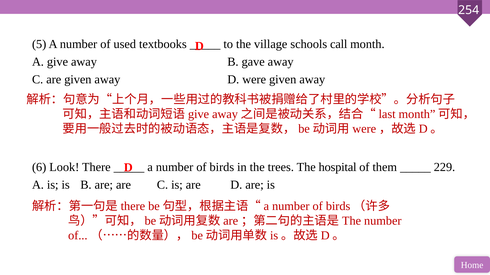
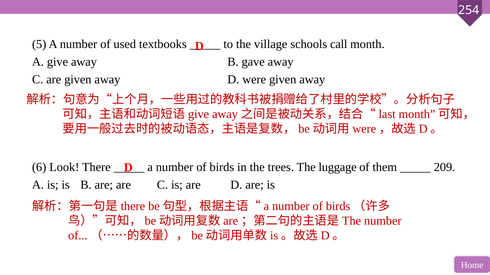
hospital: hospital -> luggage
229: 229 -> 209
